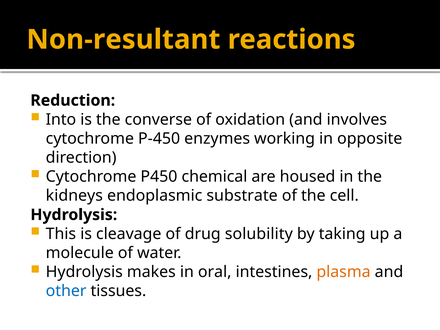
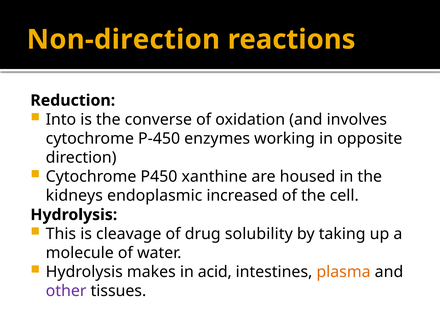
Non-resultant: Non-resultant -> Non-direction
chemical: chemical -> xanthine
substrate: substrate -> increased
oral: oral -> acid
other colour: blue -> purple
